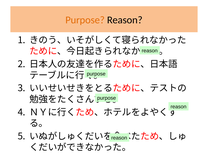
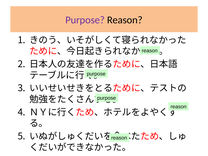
Purpose at (85, 20) colour: orange -> purple
